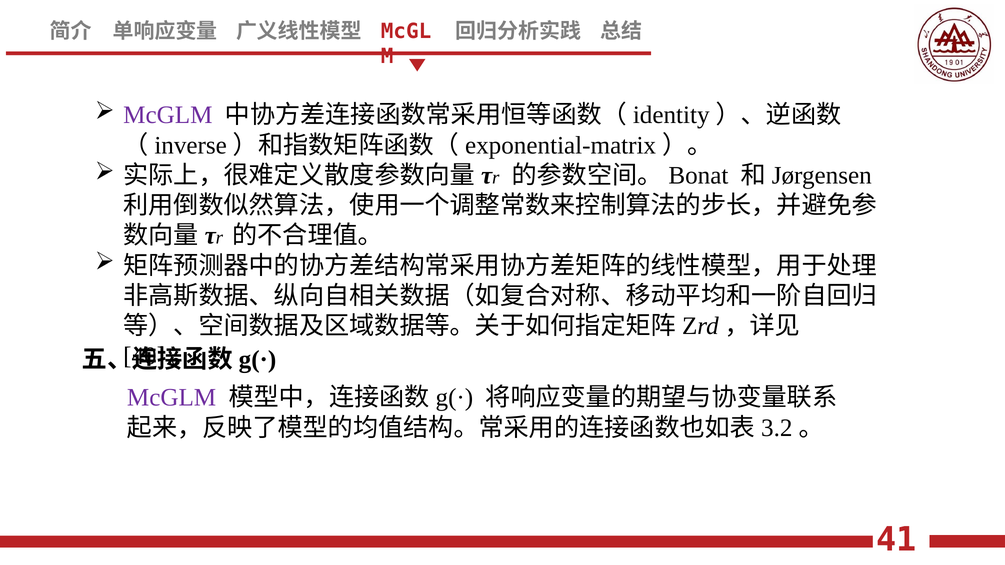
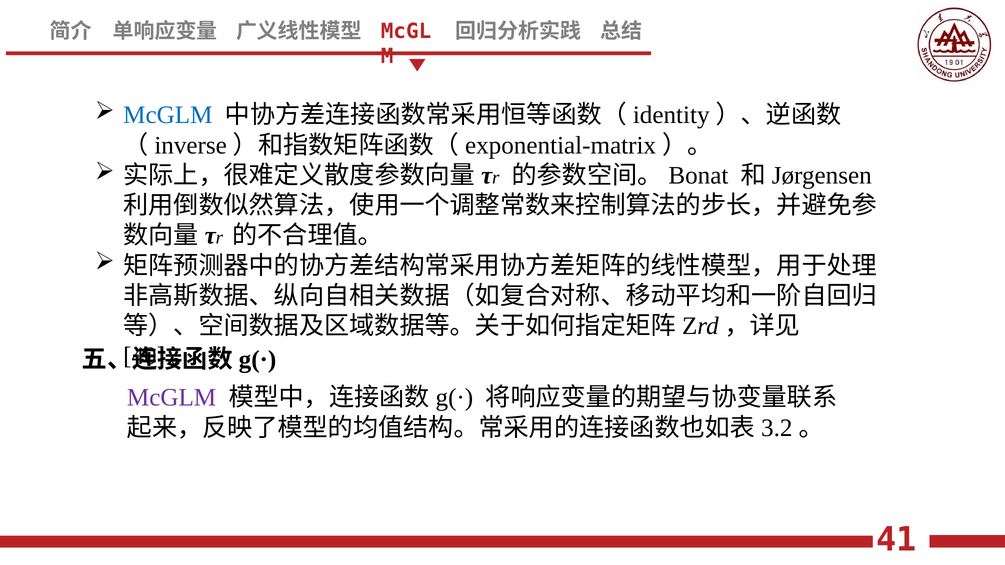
McGLM at (168, 115) colour: purple -> blue
